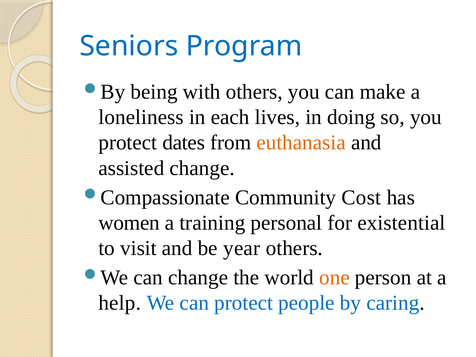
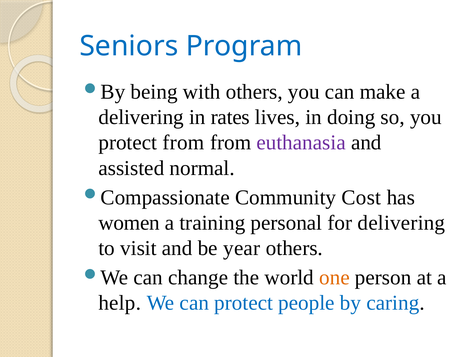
loneliness at (141, 117): loneliness -> delivering
each: each -> rates
protect dates: dates -> from
euthanasia colour: orange -> purple
assisted change: change -> normal
for existential: existential -> delivering
